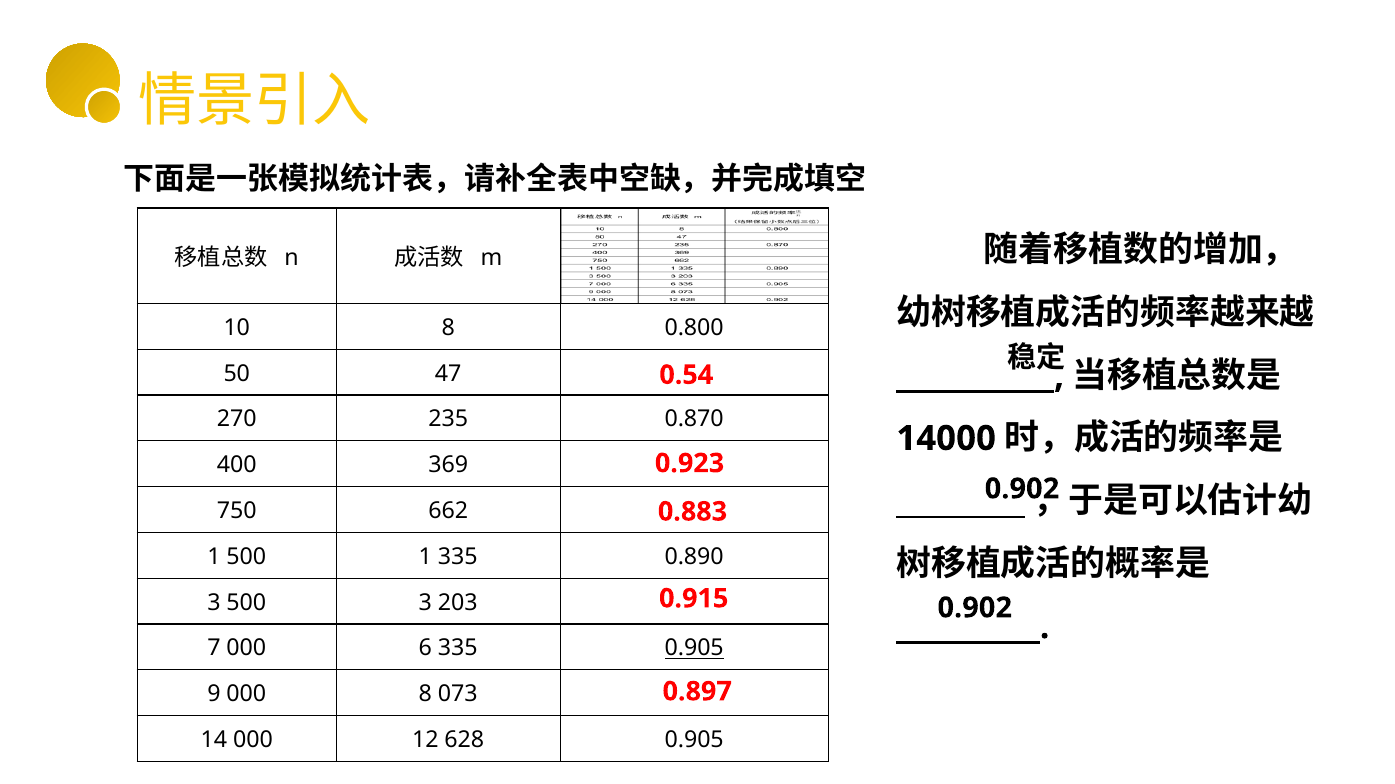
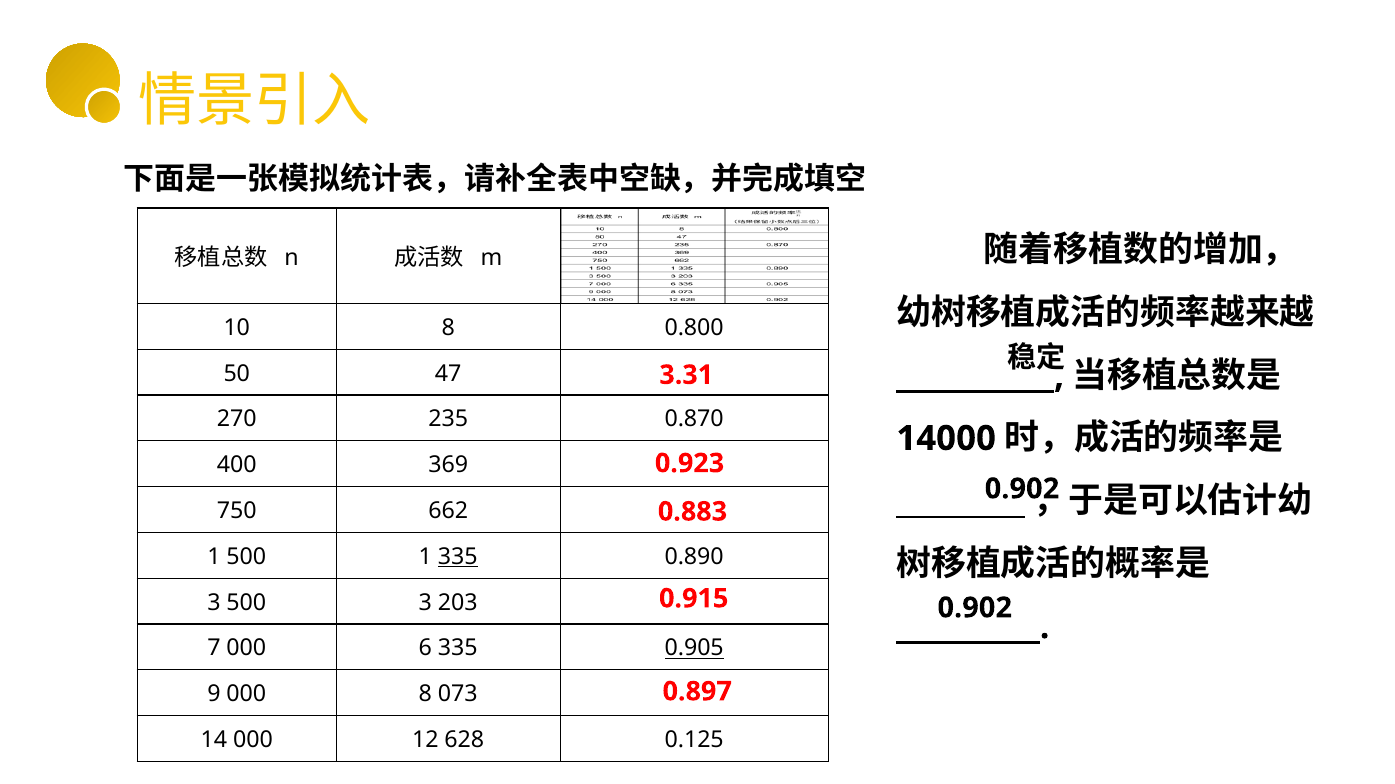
0.54: 0.54 -> 3.31
335 at (458, 557) underline: none -> present
628 0.905: 0.905 -> 0.125
